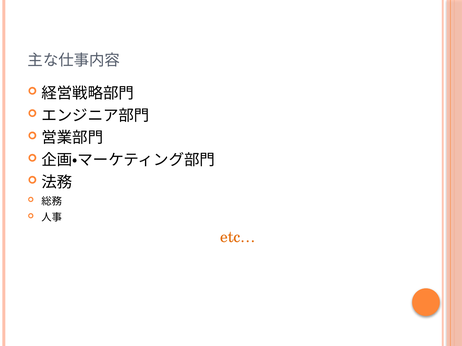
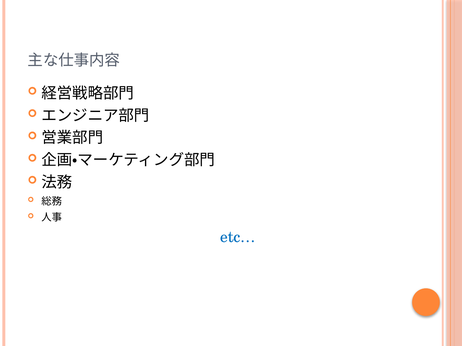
etc… colour: orange -> blue
